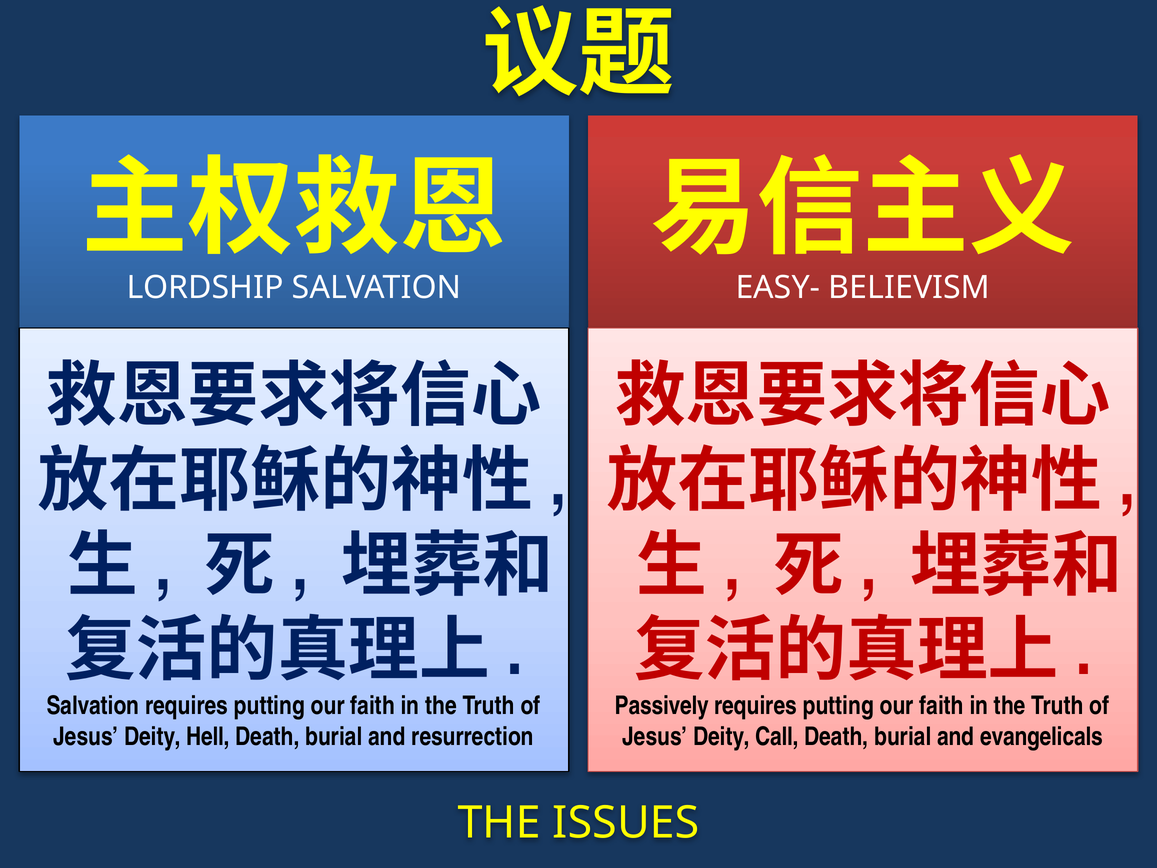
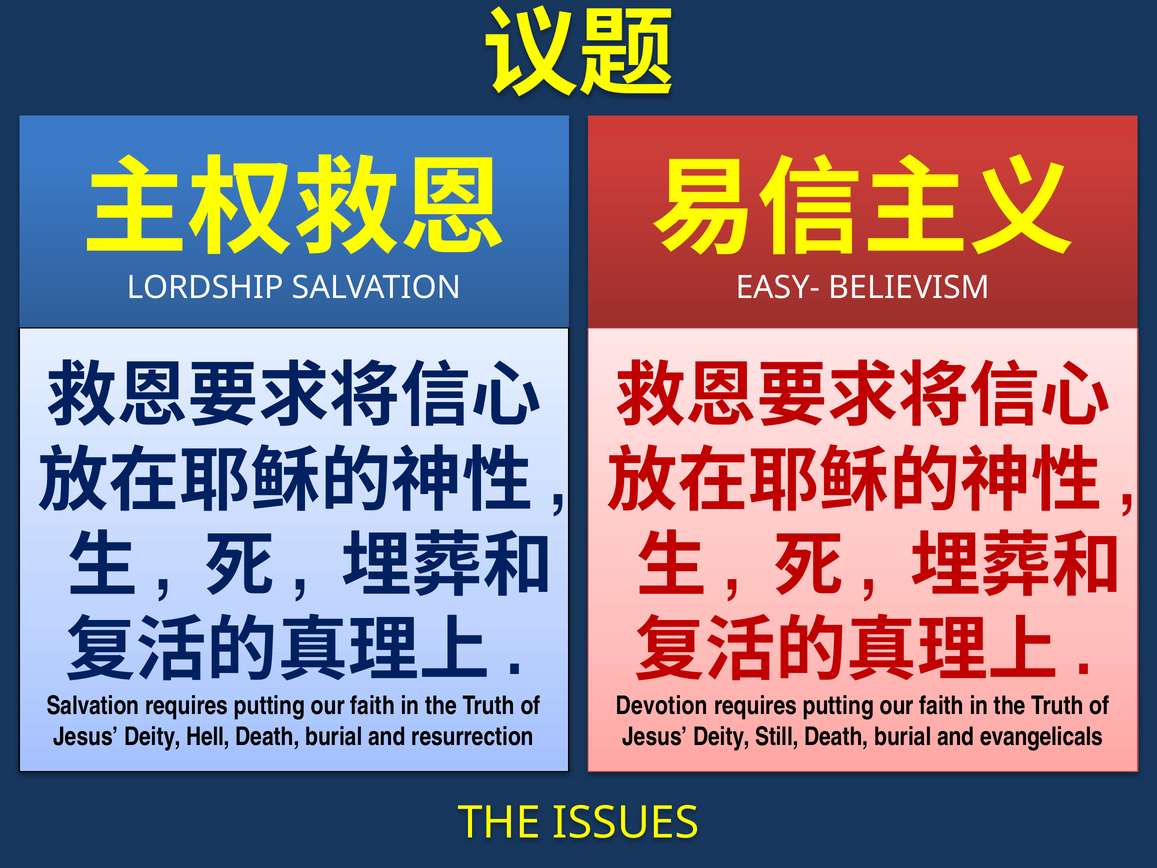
Passively: Passively -> Devotion
Call: Call -> Still
